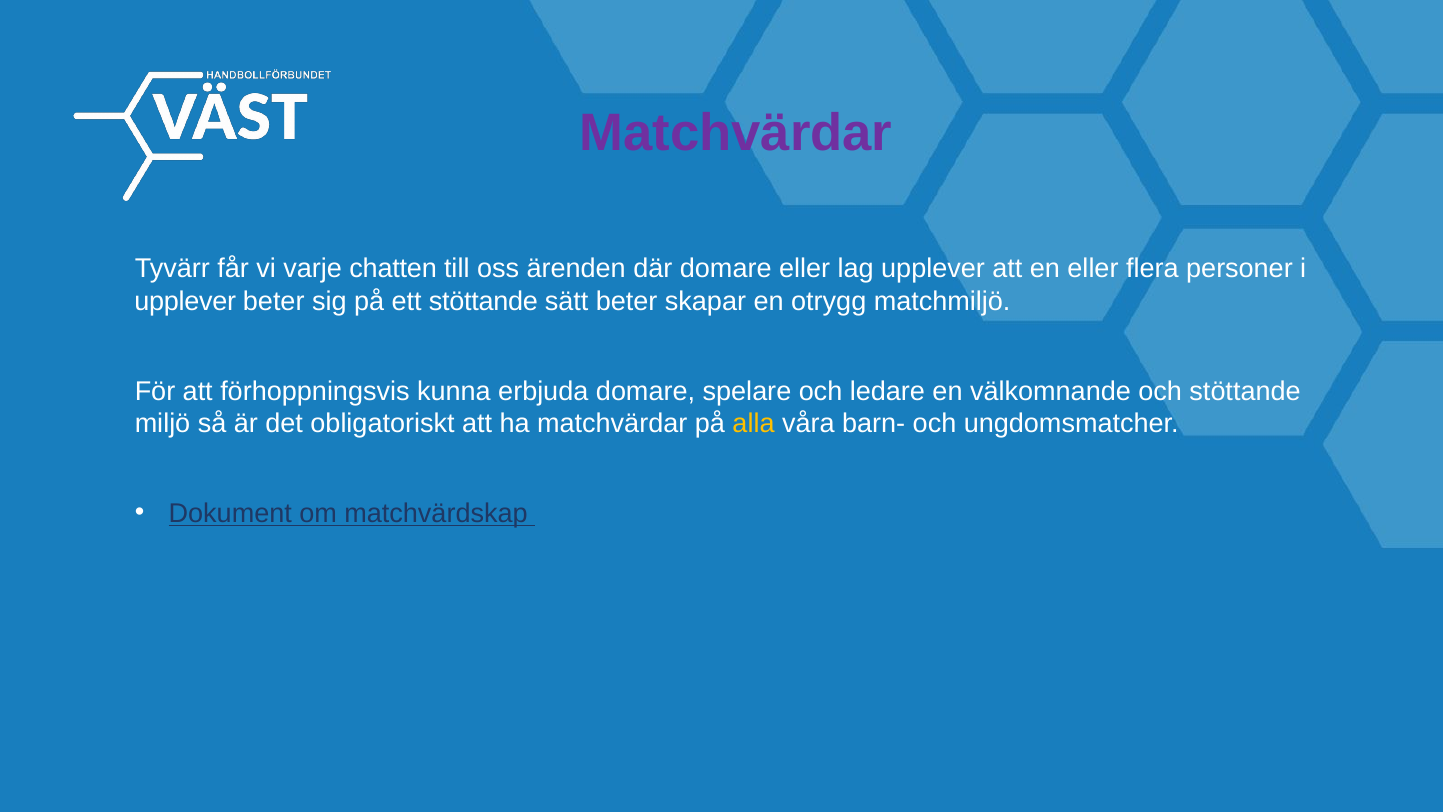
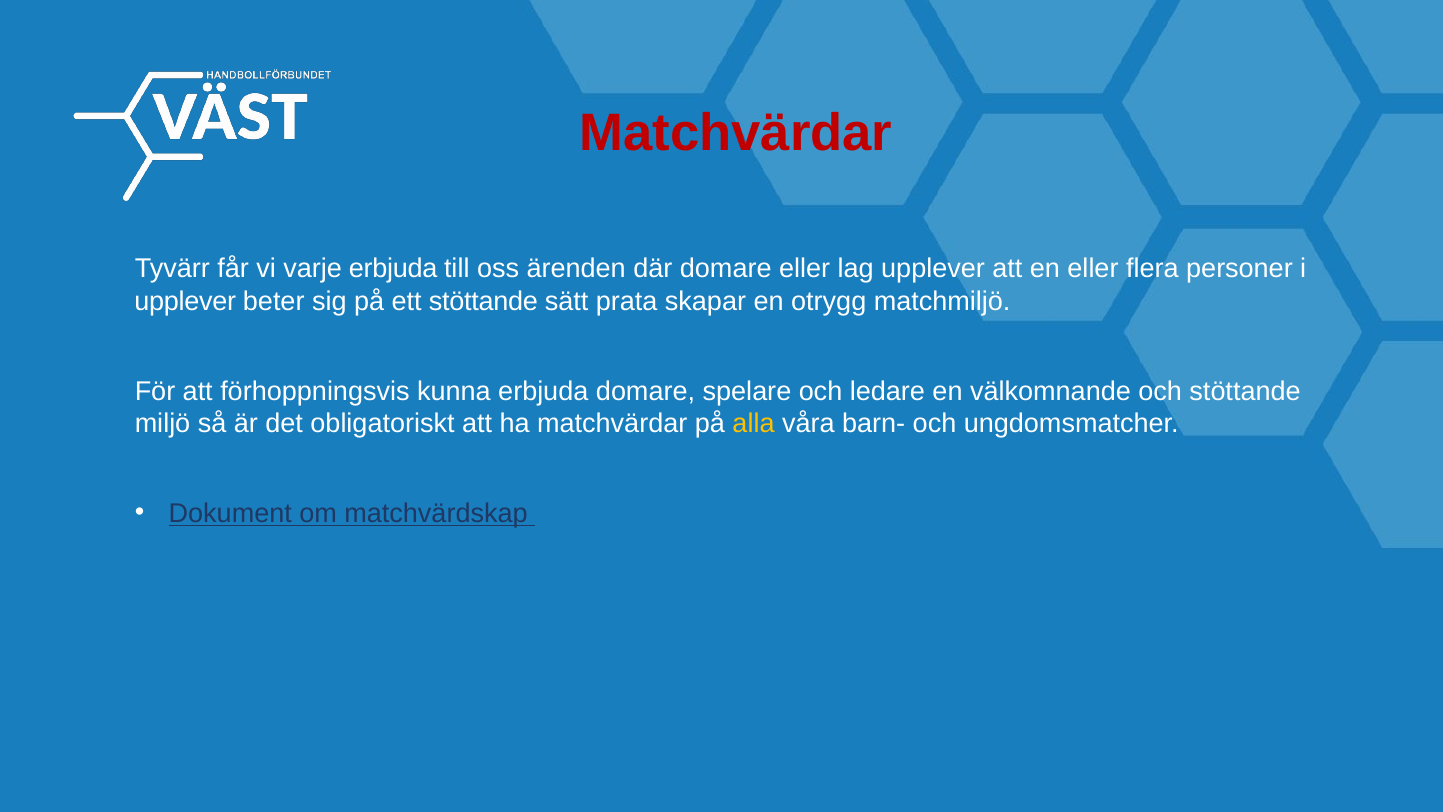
Matchvärdar at (736, 133) colour: purple -> red
varje chatten: chatten -> erbjuda
sätt beter: beter -> prata
